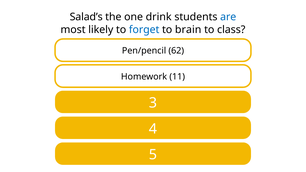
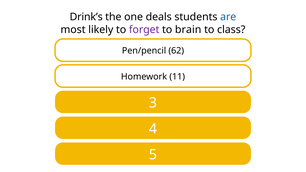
Salad’s: Salad’s -> Drink’s
drink: drink -> deals
forget colour: blue -> purple
